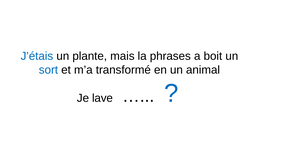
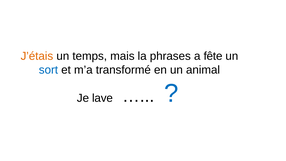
J’étais colour: blue -> orange
plante: plante -> temps
boit: boit -> fête
